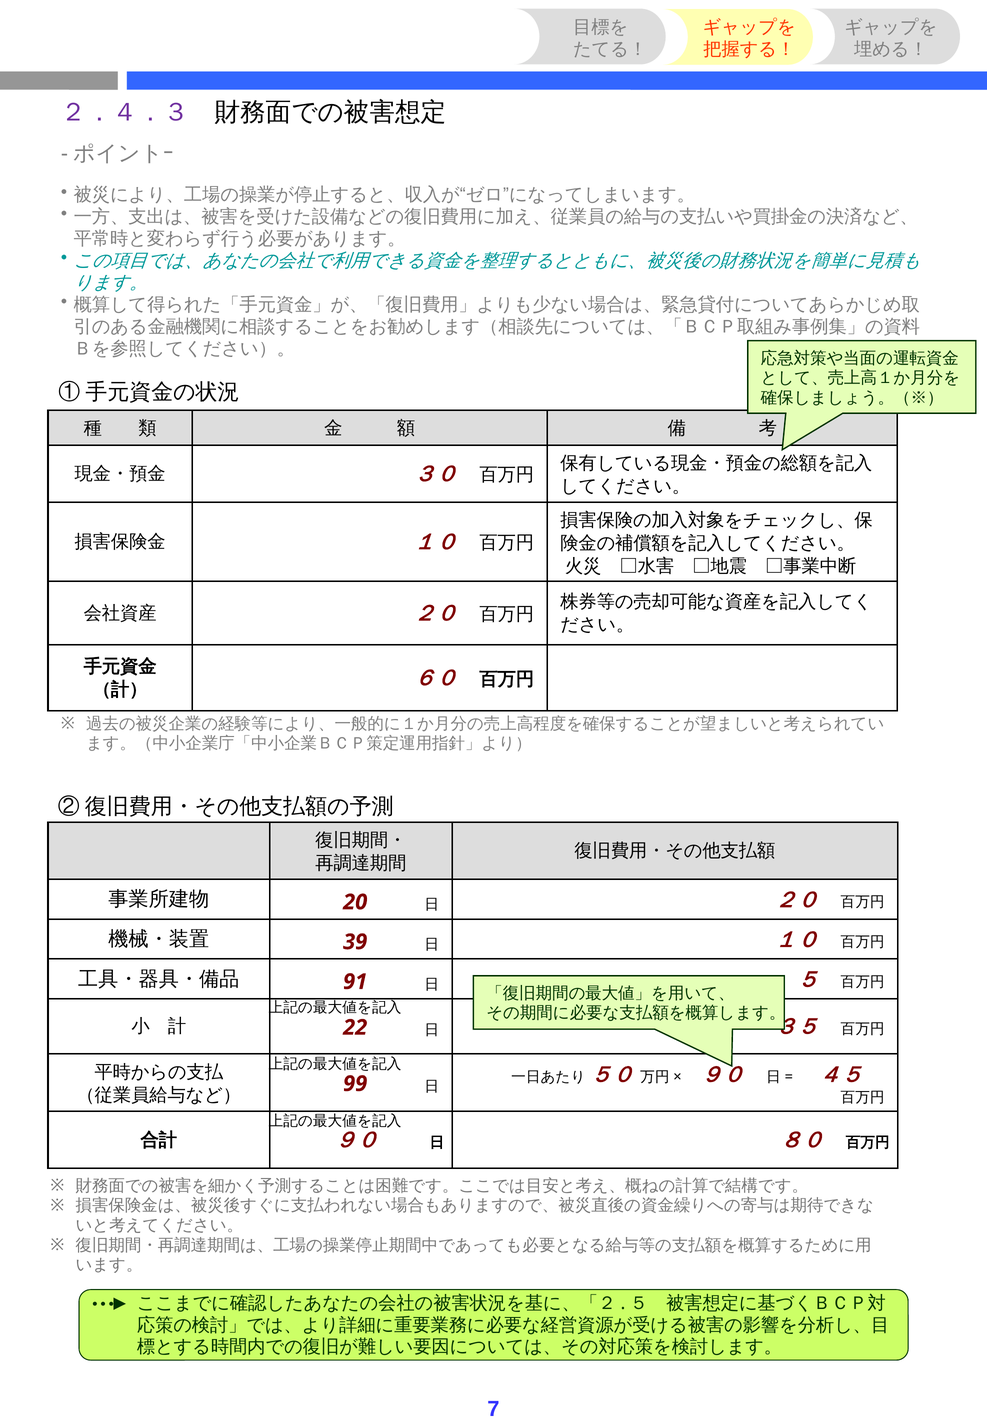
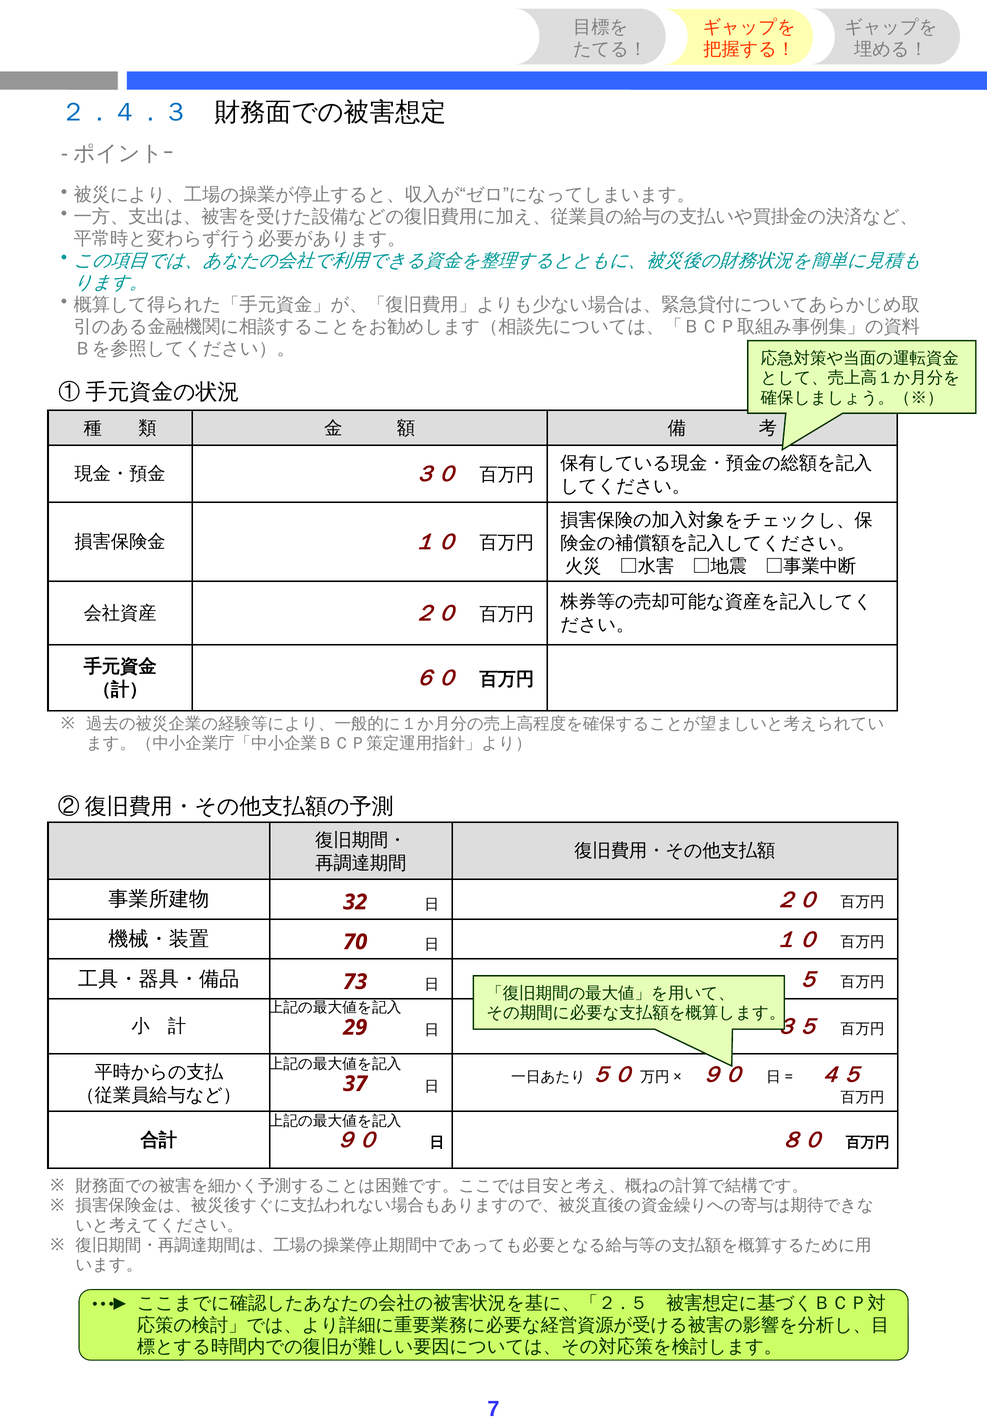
２．４．３ colour: purple -> blue
20: 20 -> 32
39: 39 -> 70
91: 91 -> 73
22: 22 -> 29
99: 99 -> 37
